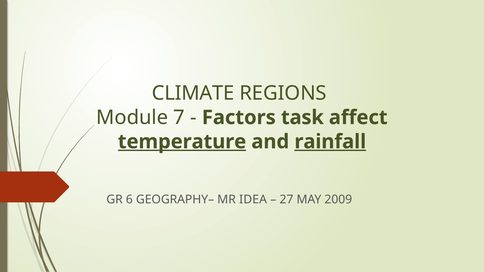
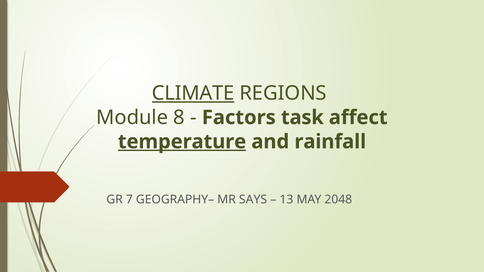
CLIMATE underline: none -> present
7: 7 -> 8
rainfall underline: present -> none
6: 6 -> 7
IDEA: IDEA -> SAYS
27: 27 -> 13
2009: 2009 -> 2048
